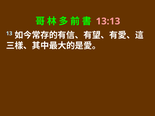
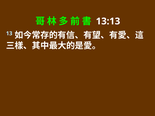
13:13 colour: pink -> white
